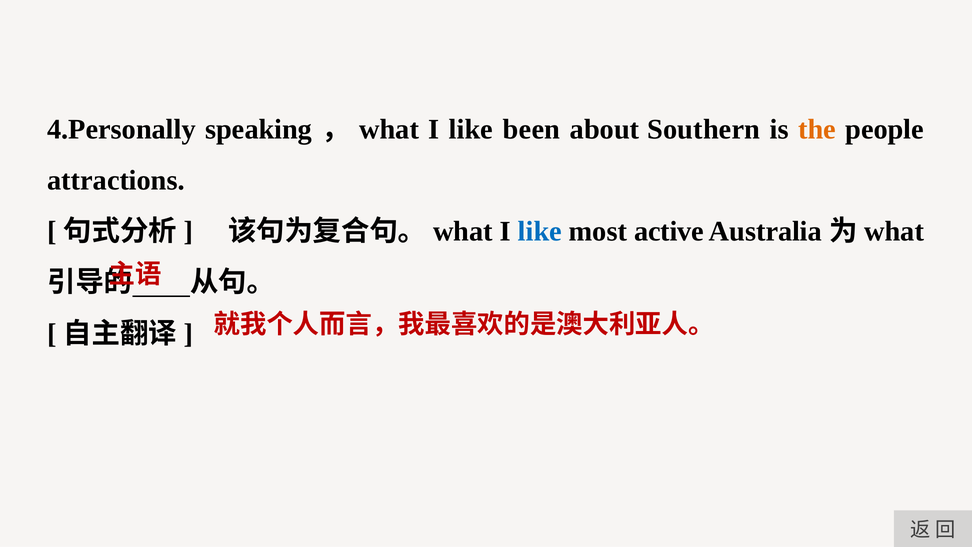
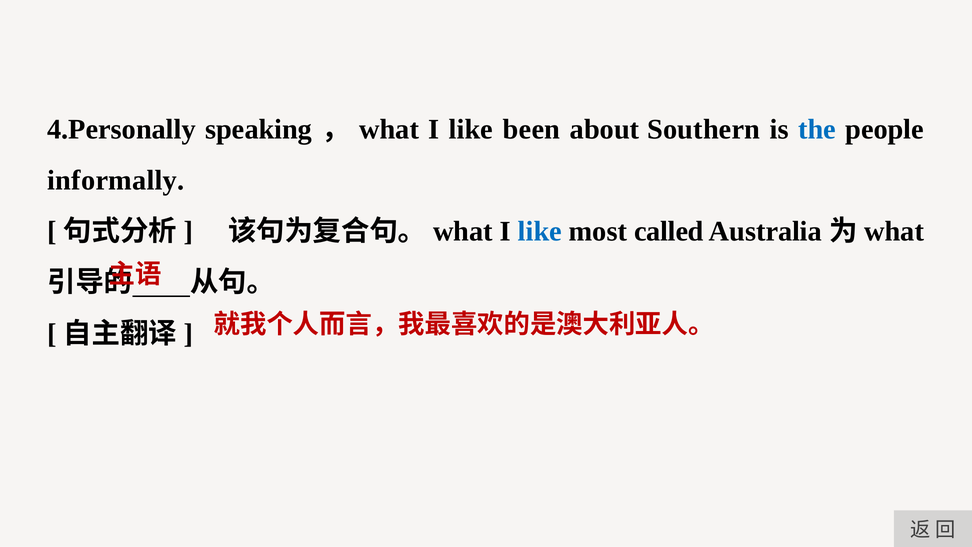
the colour: orange -> blue
attractions: attractions -> informally
active: active -> called
